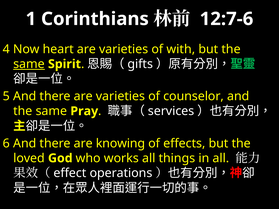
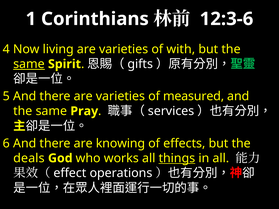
12:7-6: 12:7-6 -> 12:3-6
heart: heart -> living
counselor: counselor -> measured
loved: loved -> deals
things underline: none -> present
